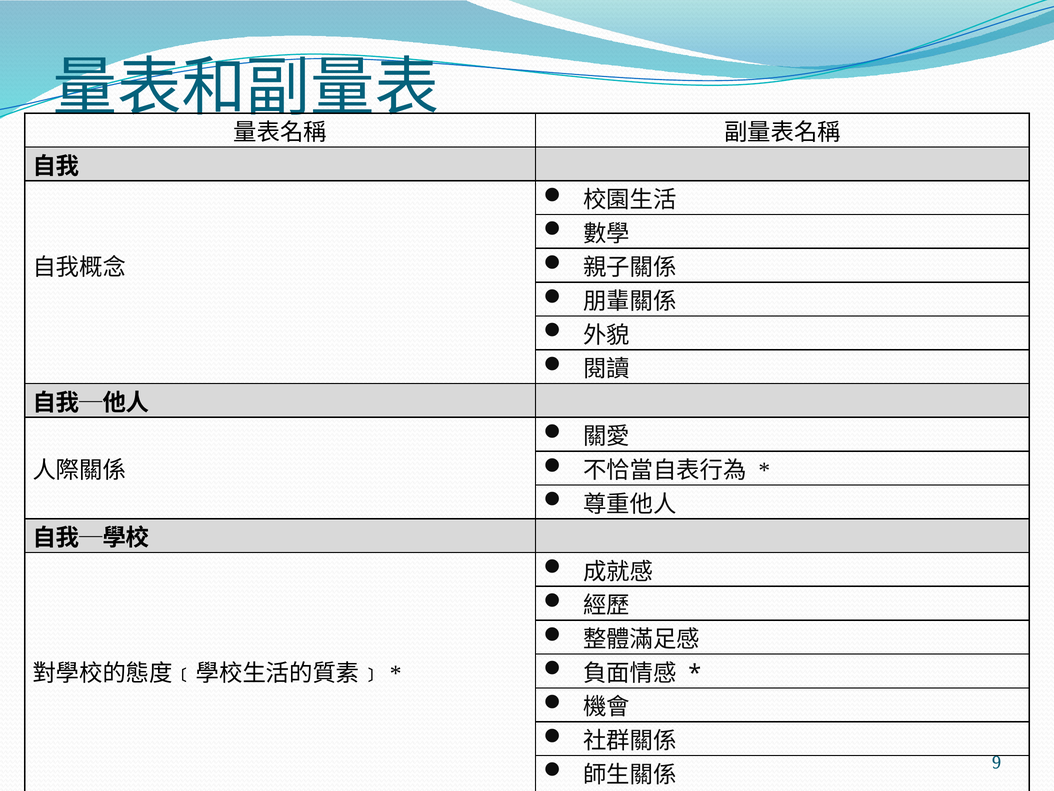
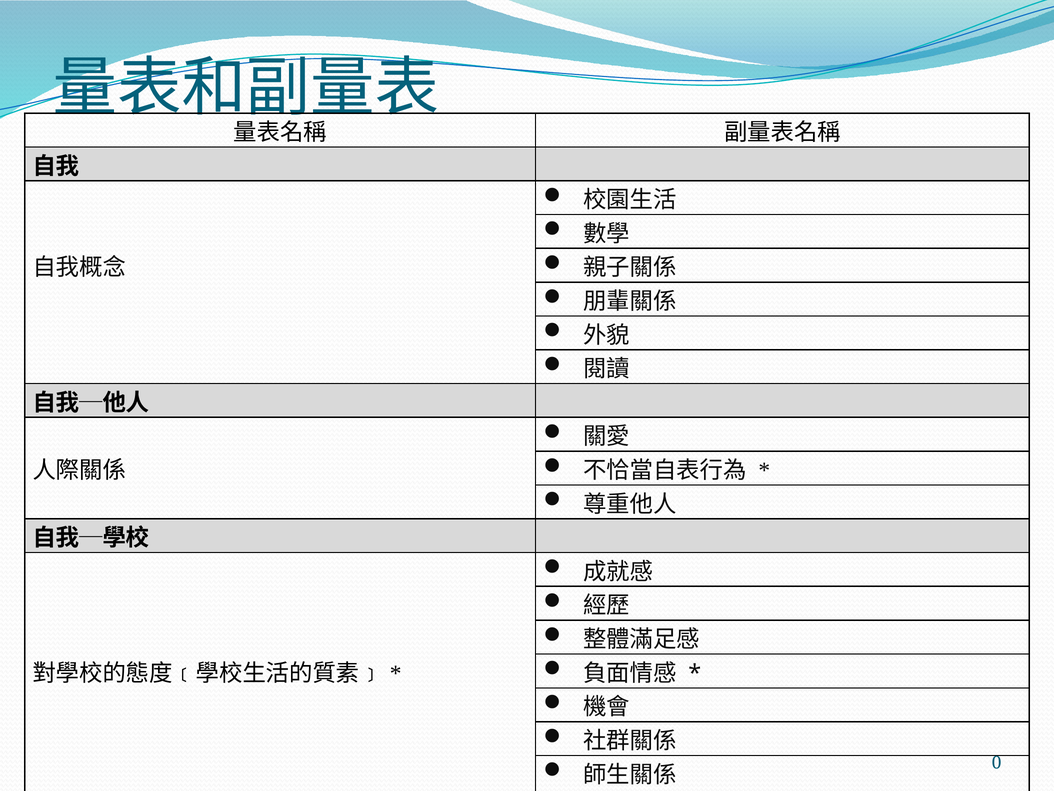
9: 9 -> 0
